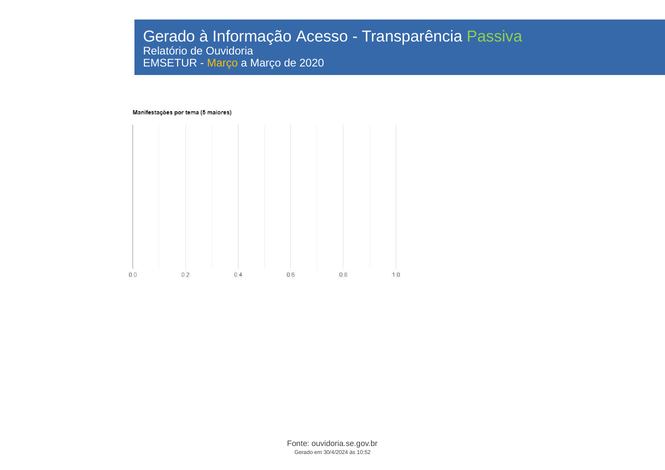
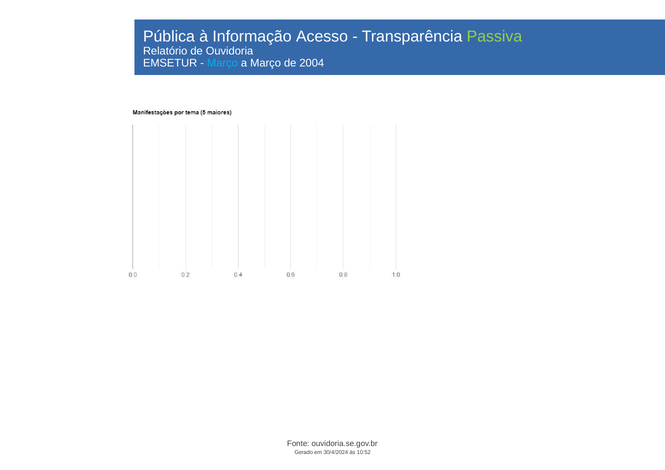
Gerado at (169, 37): Gerado -> Pública
Março at (222, 63) colour: yellow -> light blue
2020: 2020 -> 2004
